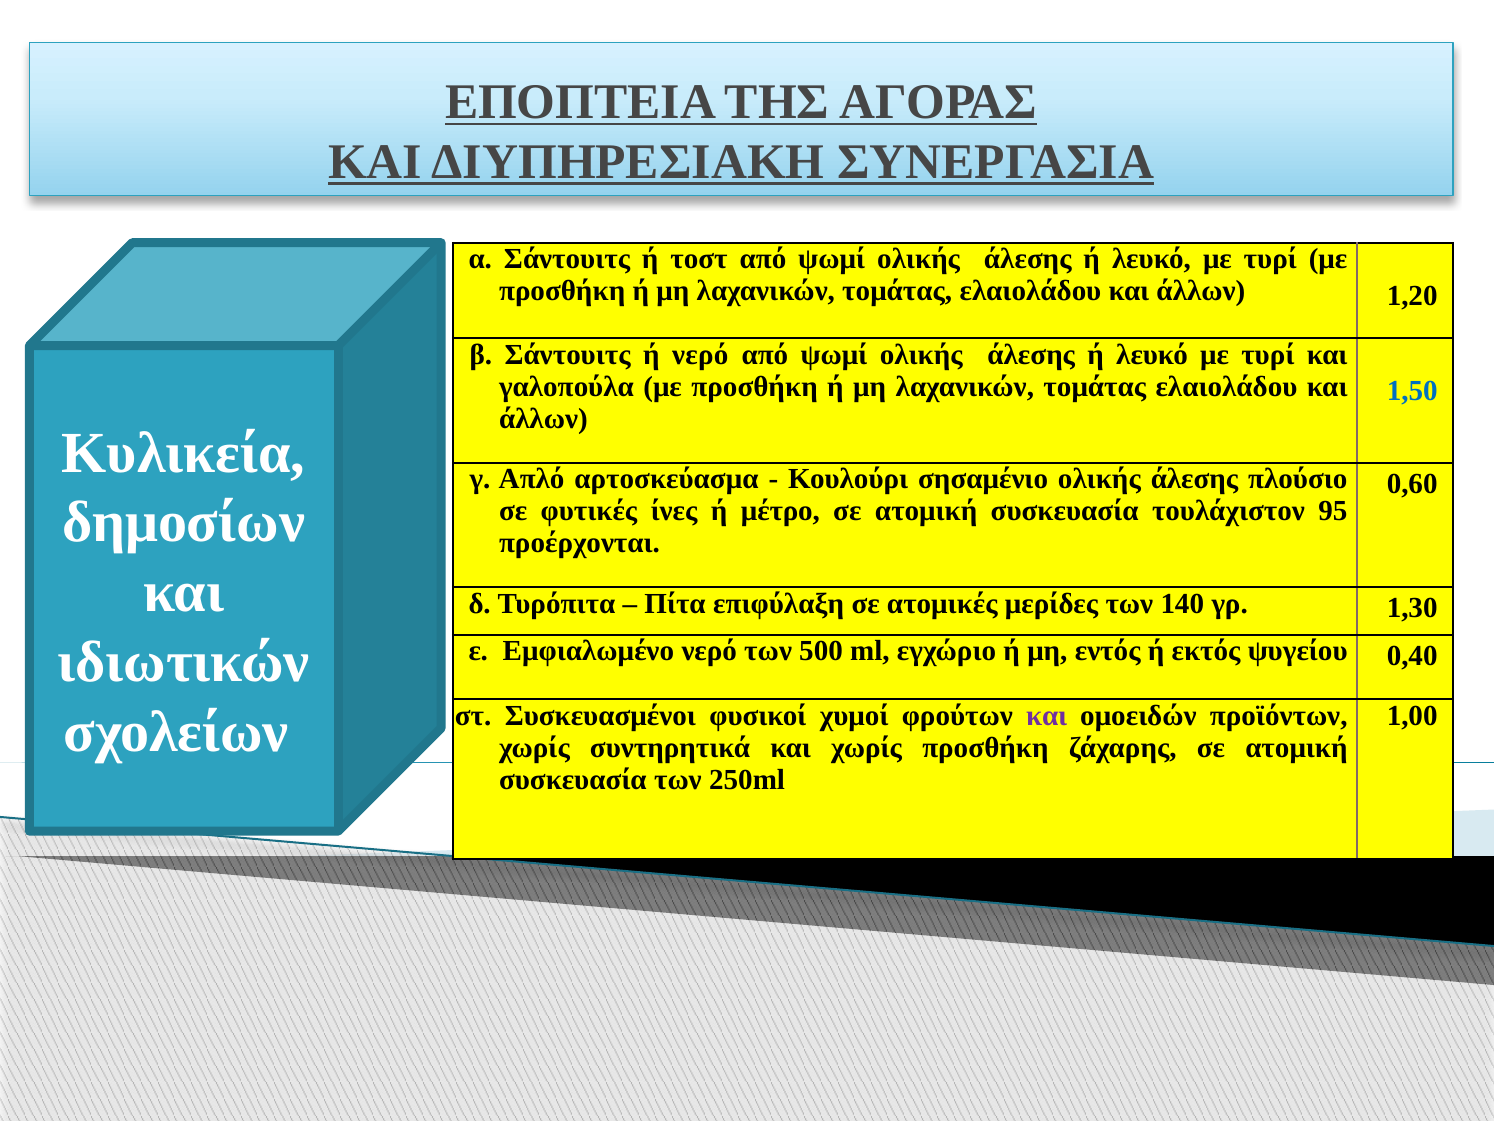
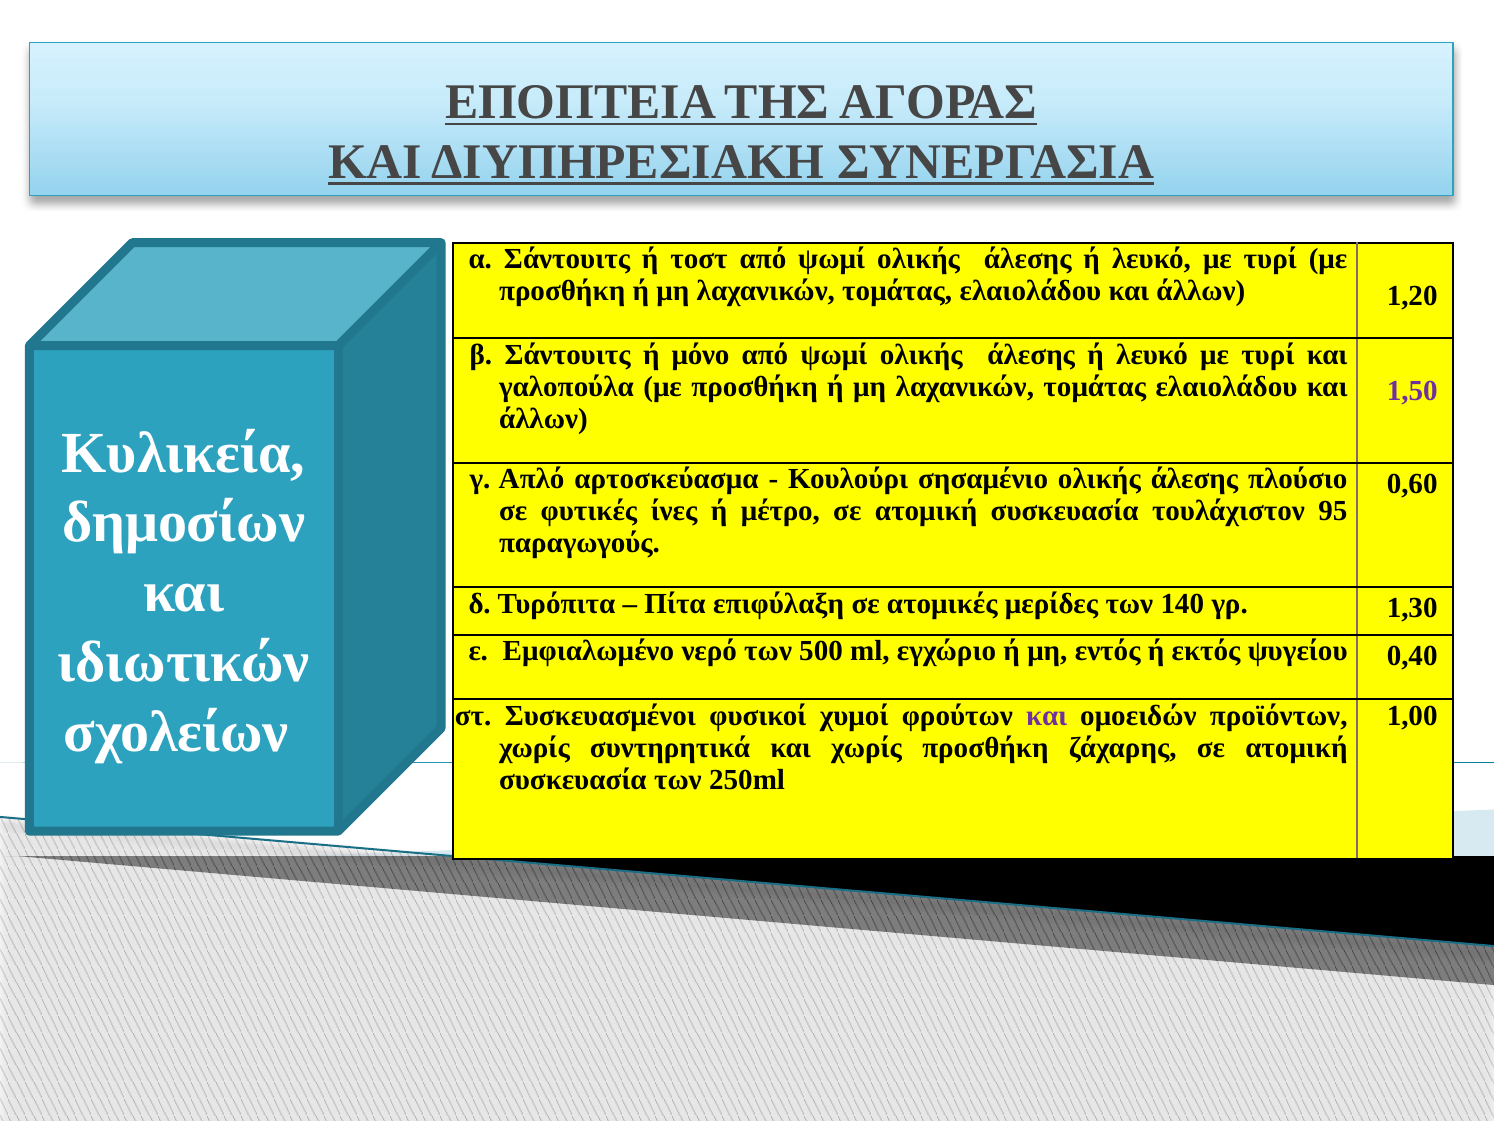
ή νερό: νερό -> μόνο
1,50 colour: blue -> purple
προέρχονται: προέρχονται -> παραγωγούς
